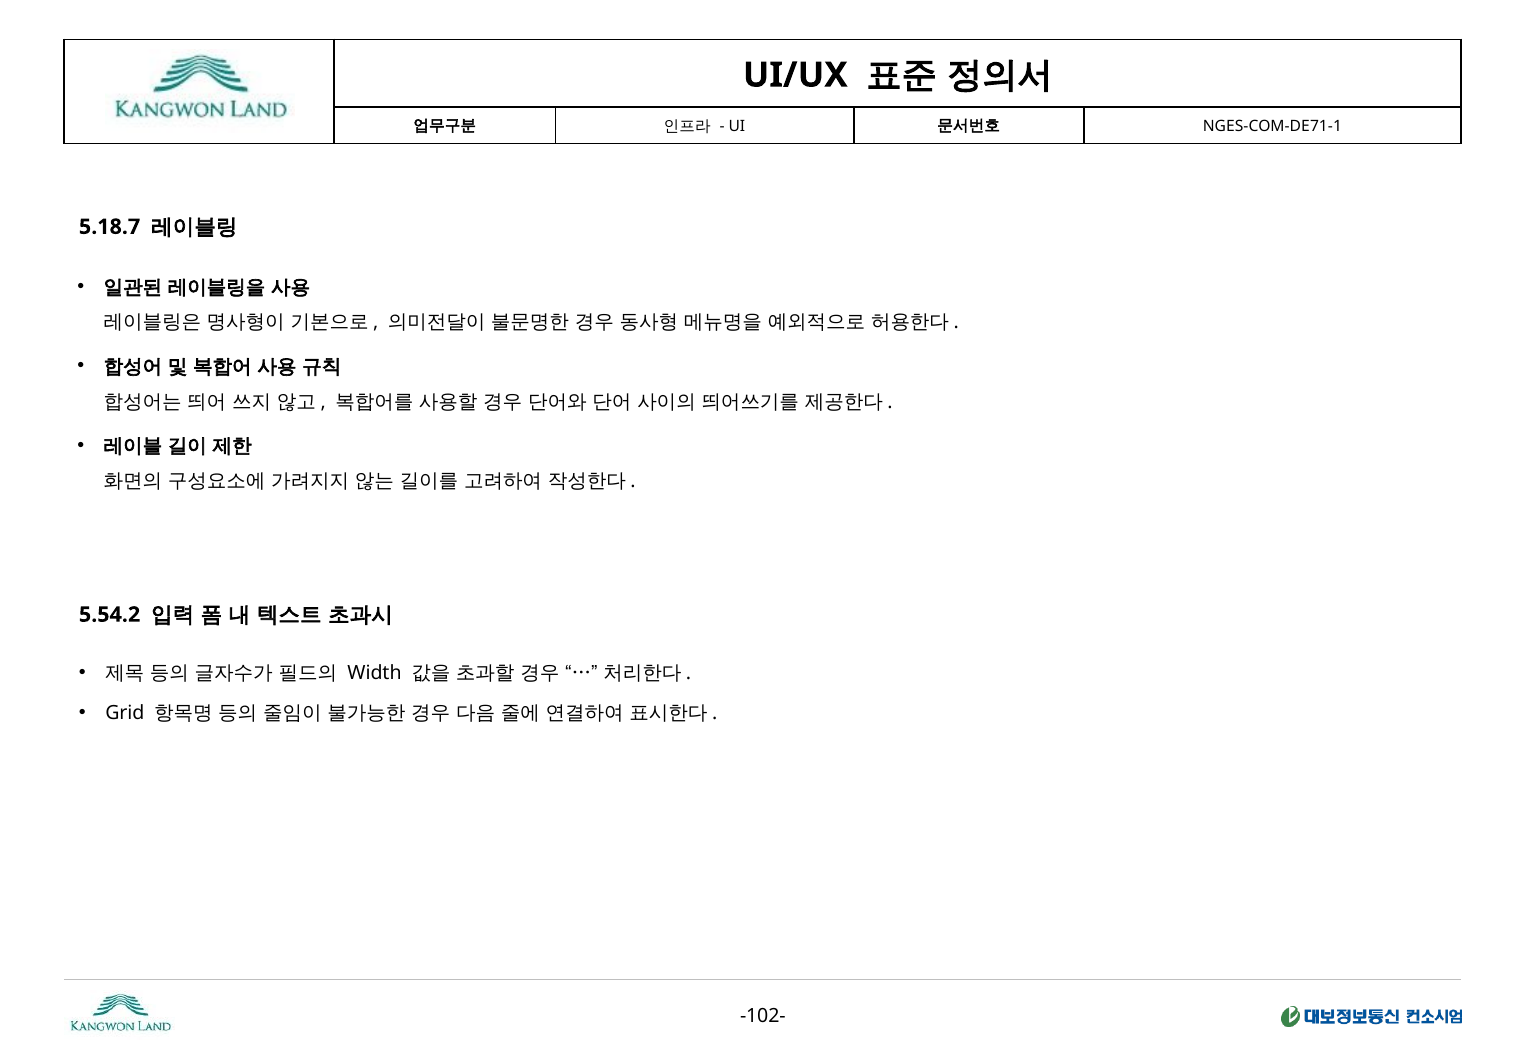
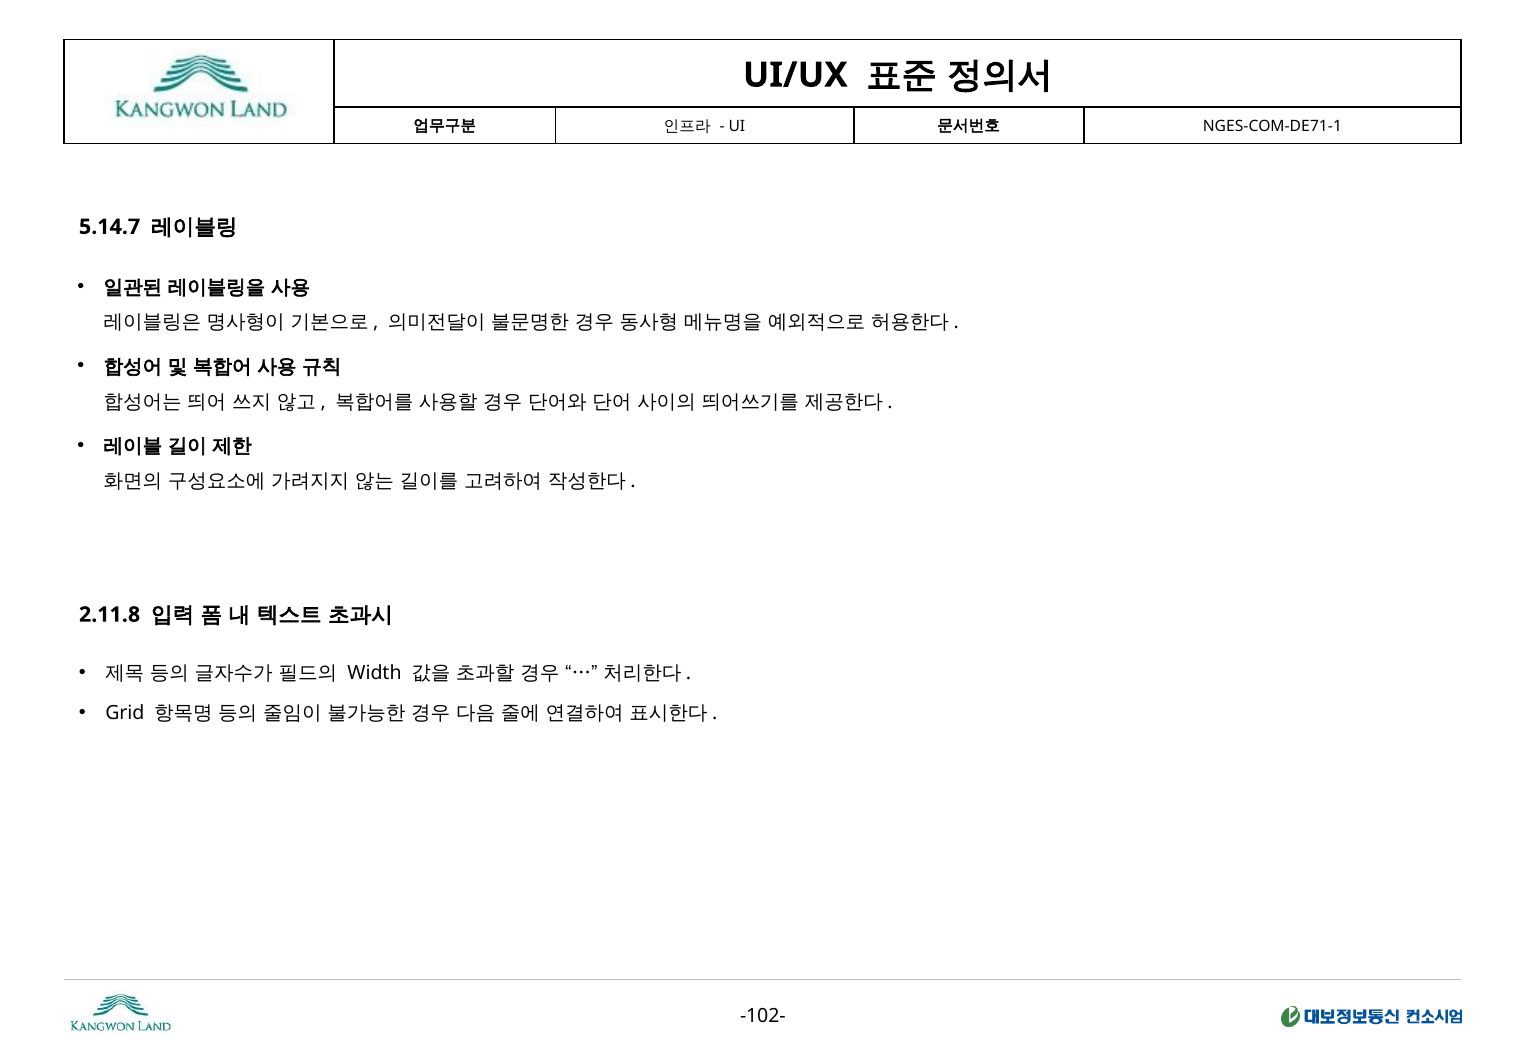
5.18.7: 5.18.7 -> 5.14.7
5.54.2: 5.54.2 -> 2.11.8
